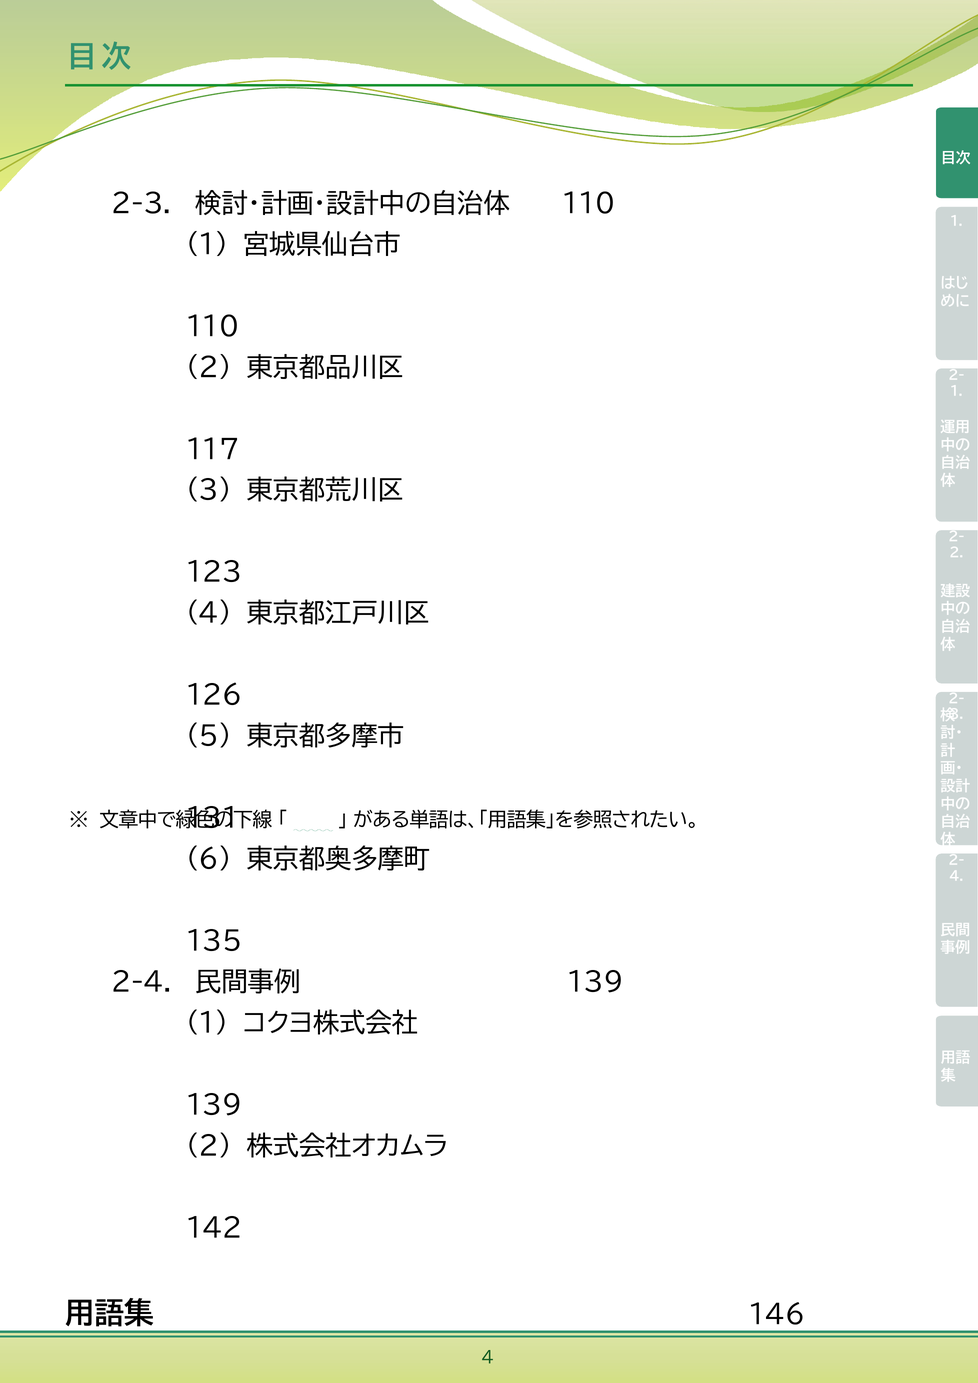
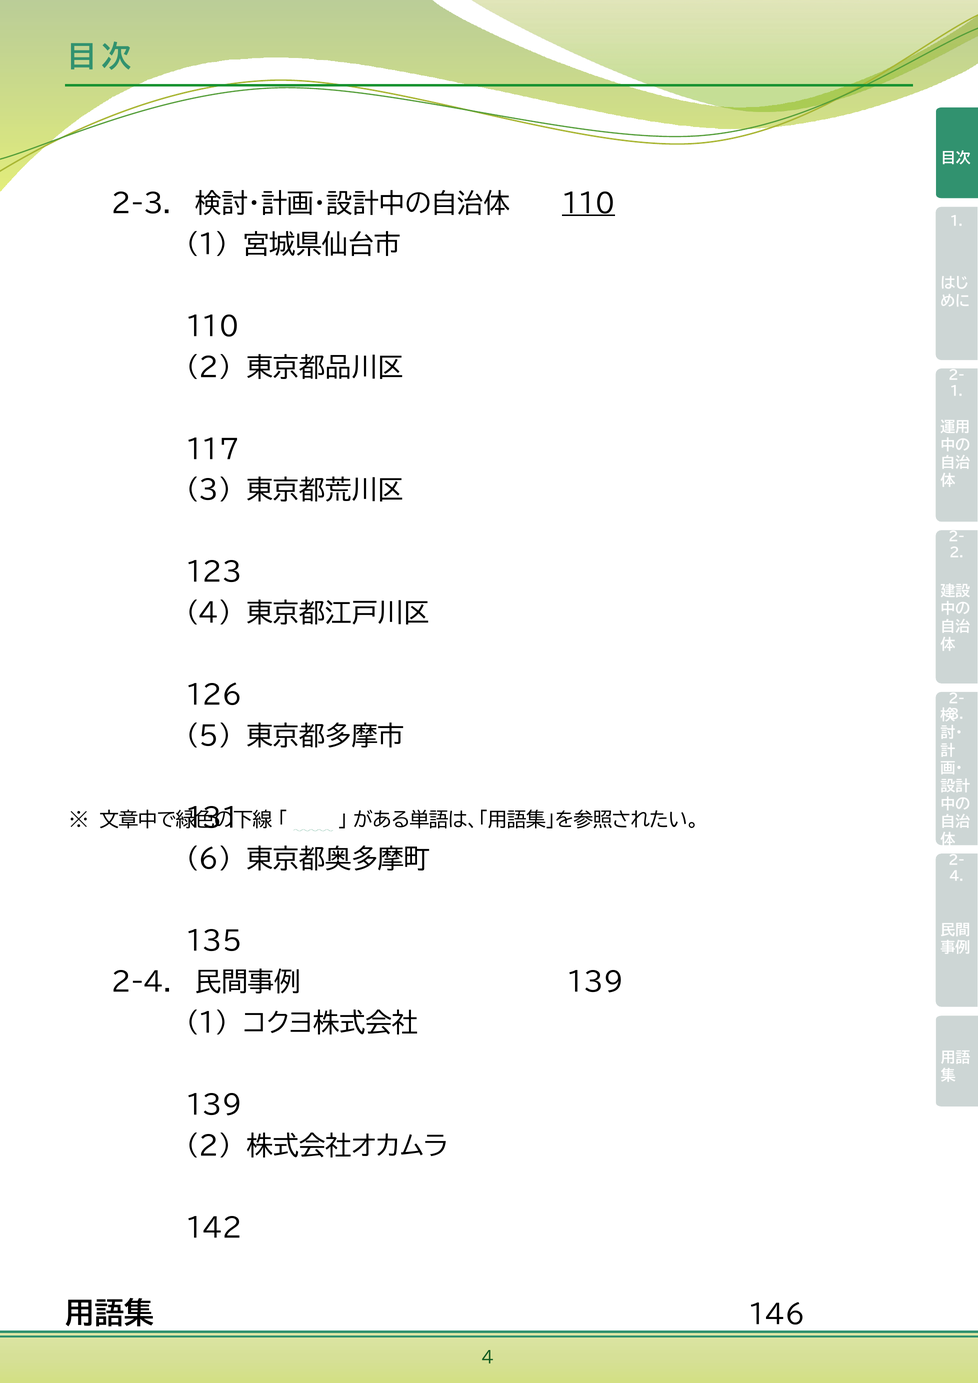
110 at (589, 204) underline: none -> present
